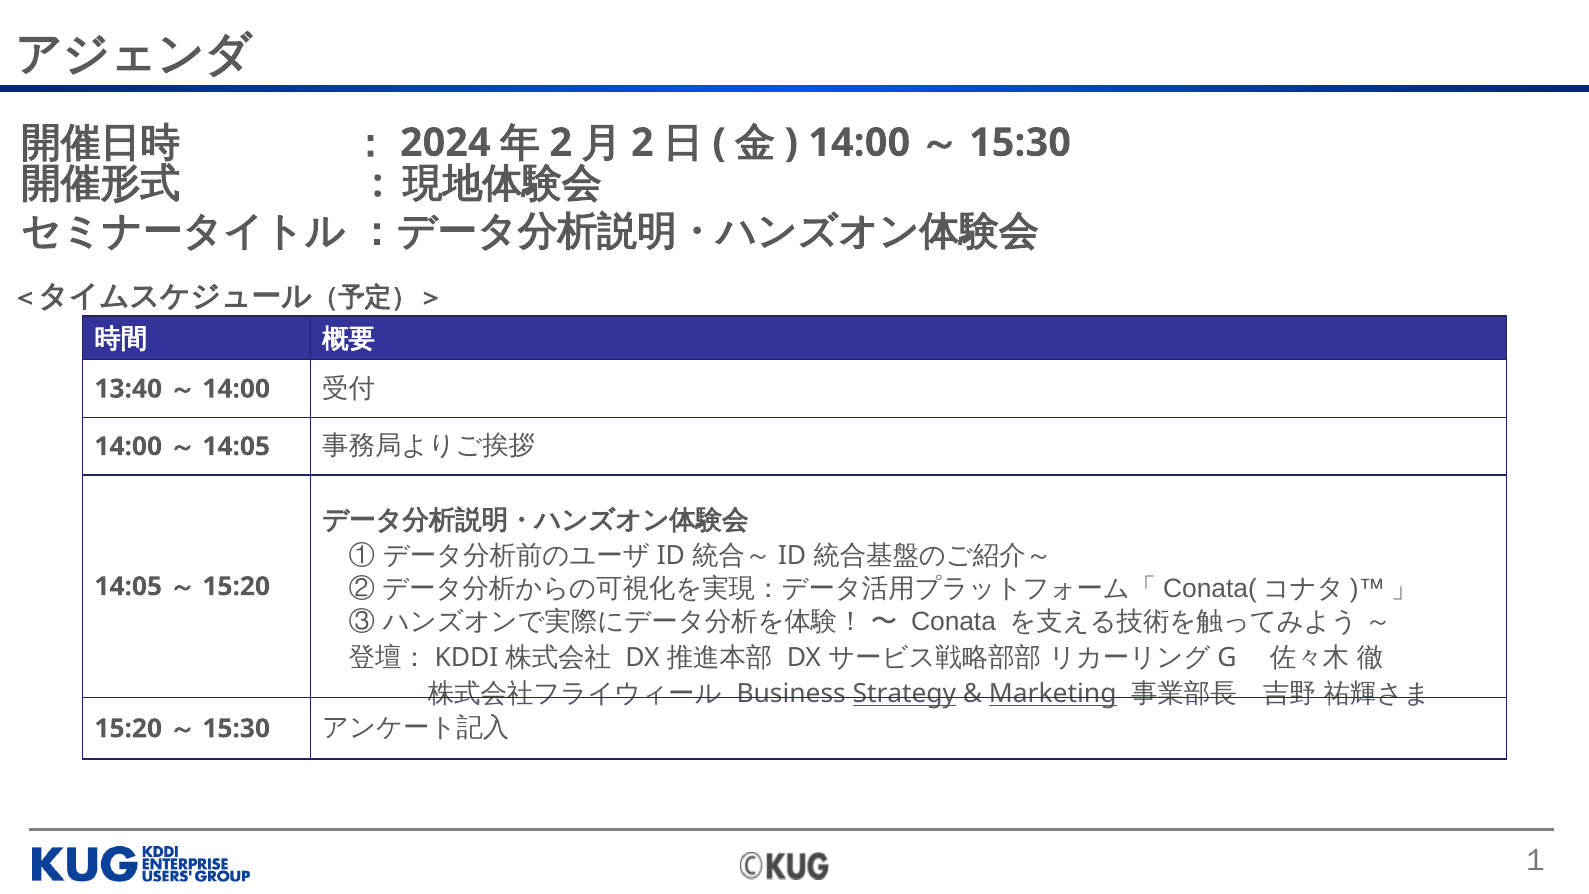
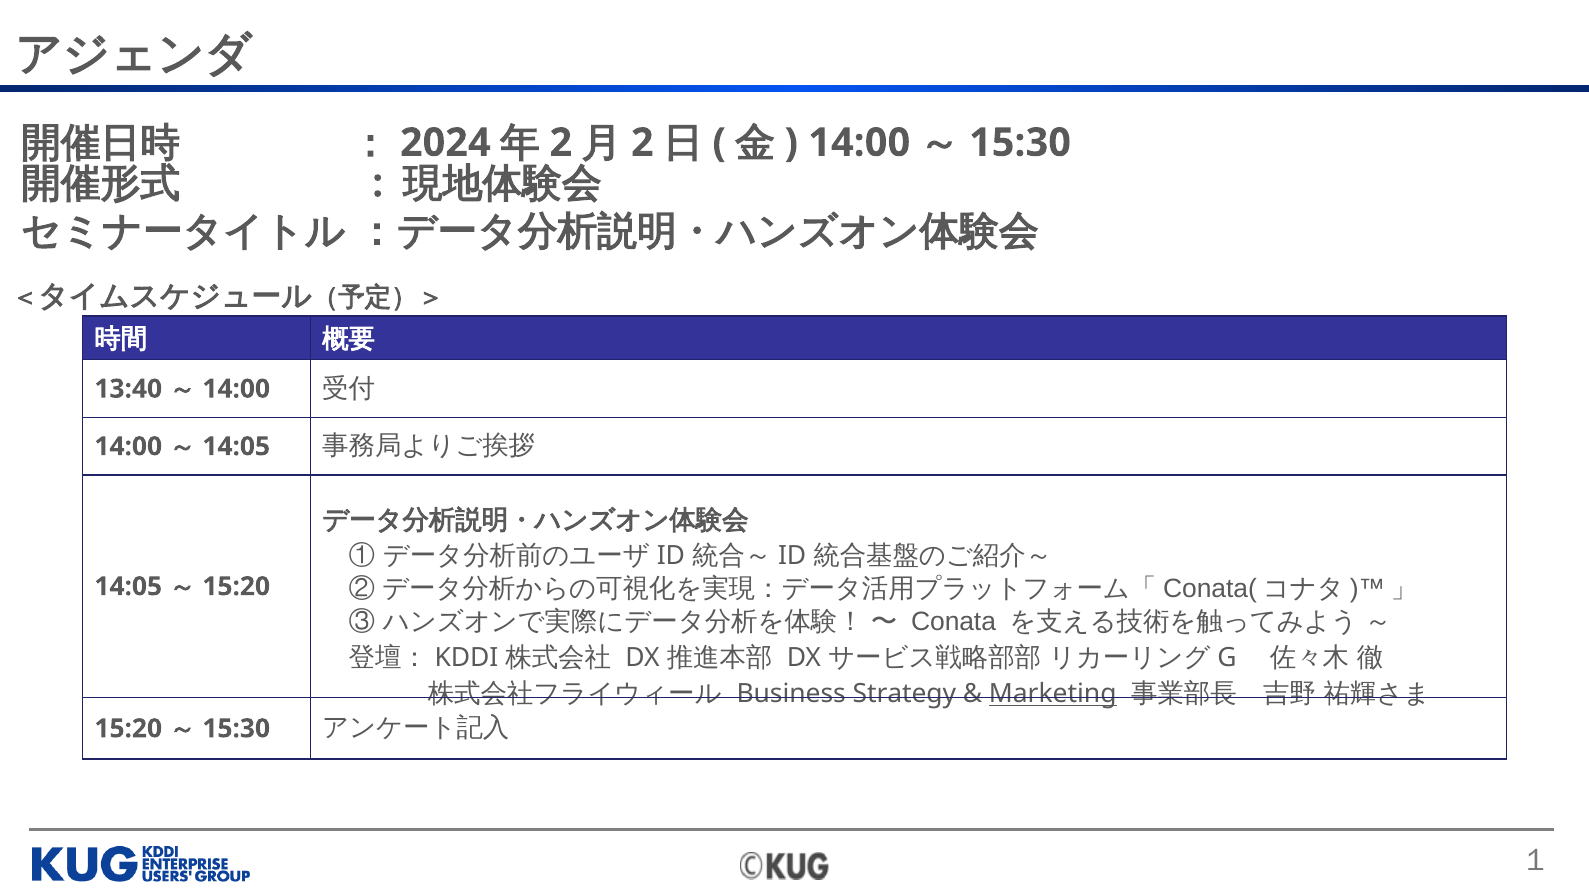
Strategy underline: present -> none
